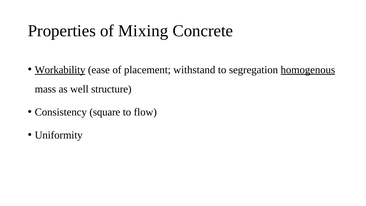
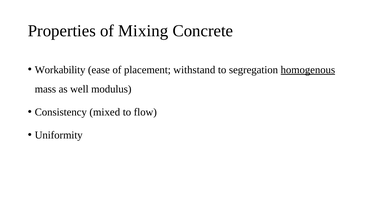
Workability underline: present -> none
structure: structure -> modulus
square: square -> mixed
